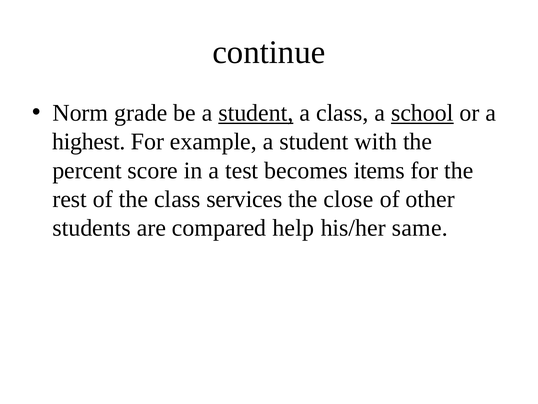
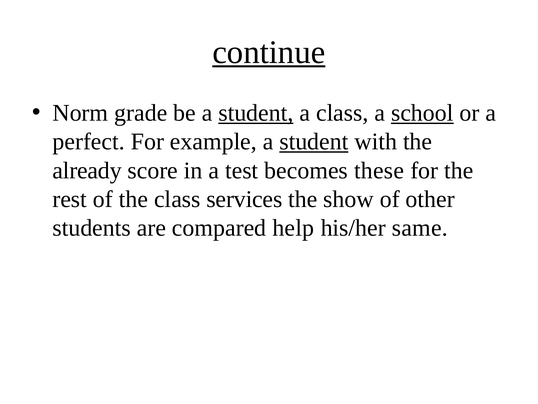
continue underline: none -> present
highest: highest -> perfect
student at (314, 142) underline: none -> present
percent: percent -> already
items: items -> these
close: close -> show
